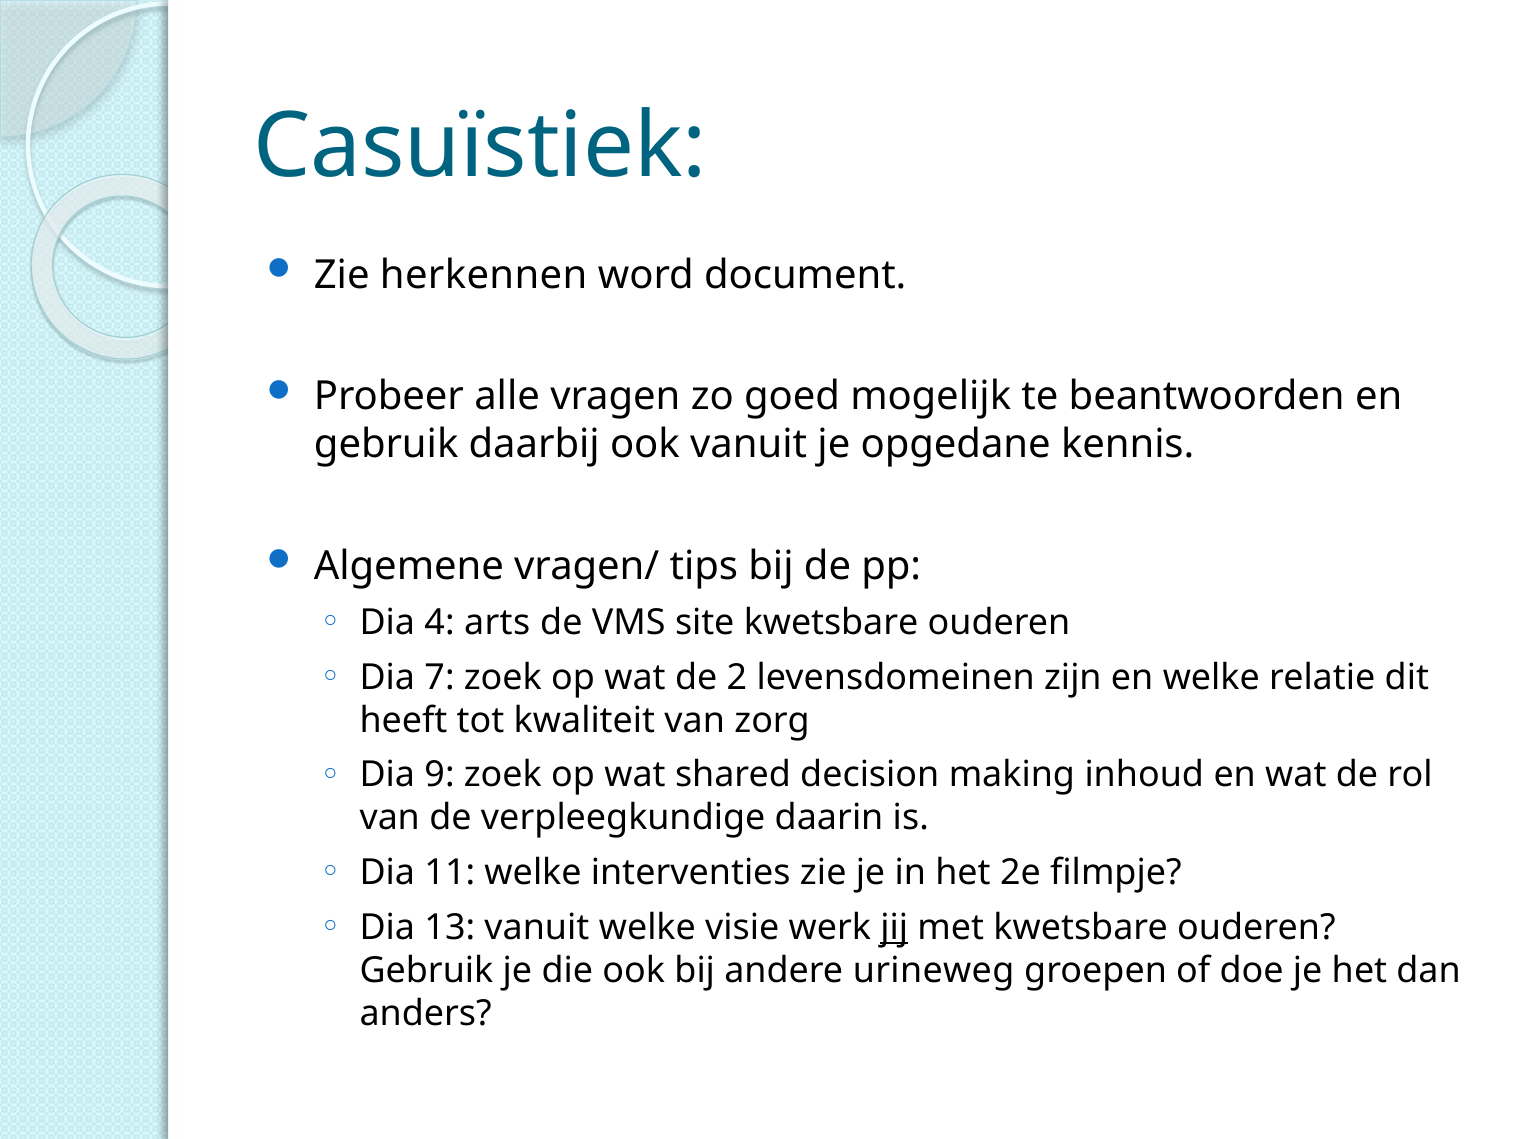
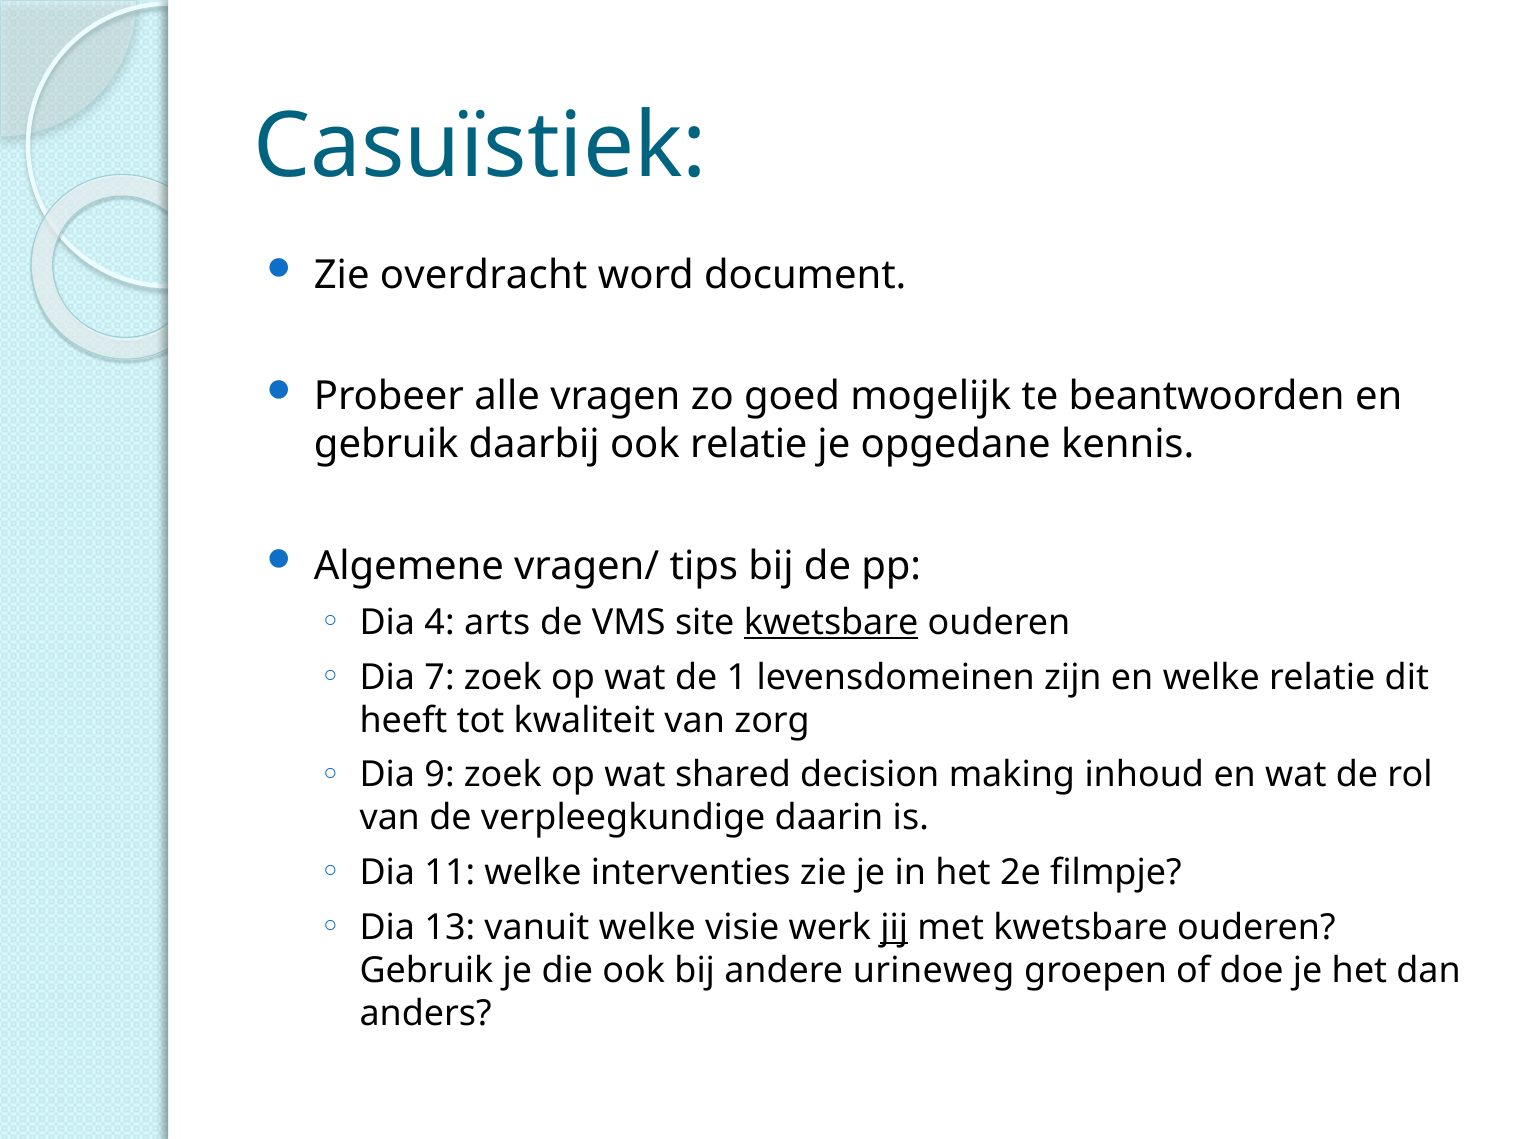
herkennen: herkennen -> overdracht
ook vanuit: vanuit -> relatie
kwetsbare at (831, 622) underline: none -> present
2: 2 -> 1
